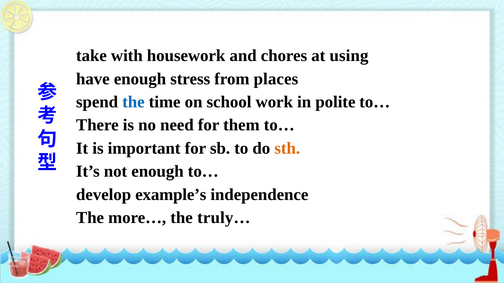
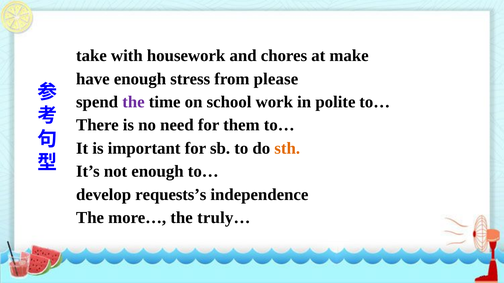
using: using -> make
places: places -> please
the at (133, 102) colour: blue -> purple
example’s: example’s -> requests’s
